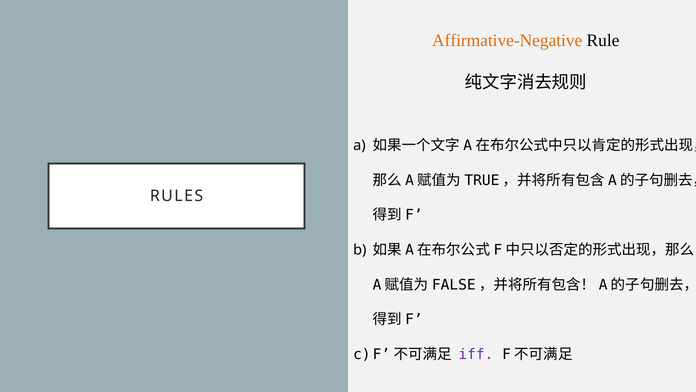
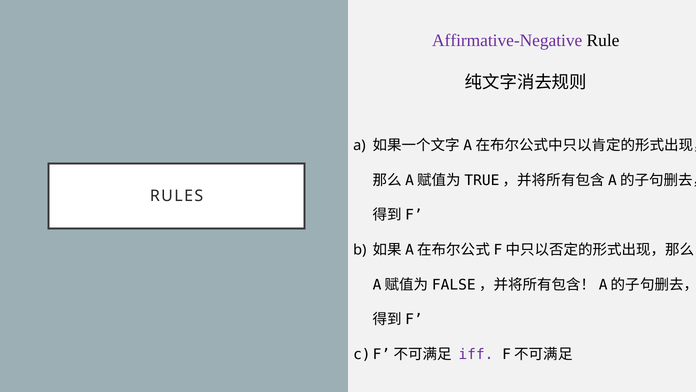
Affirmative-Negative colour: orange -> purple
